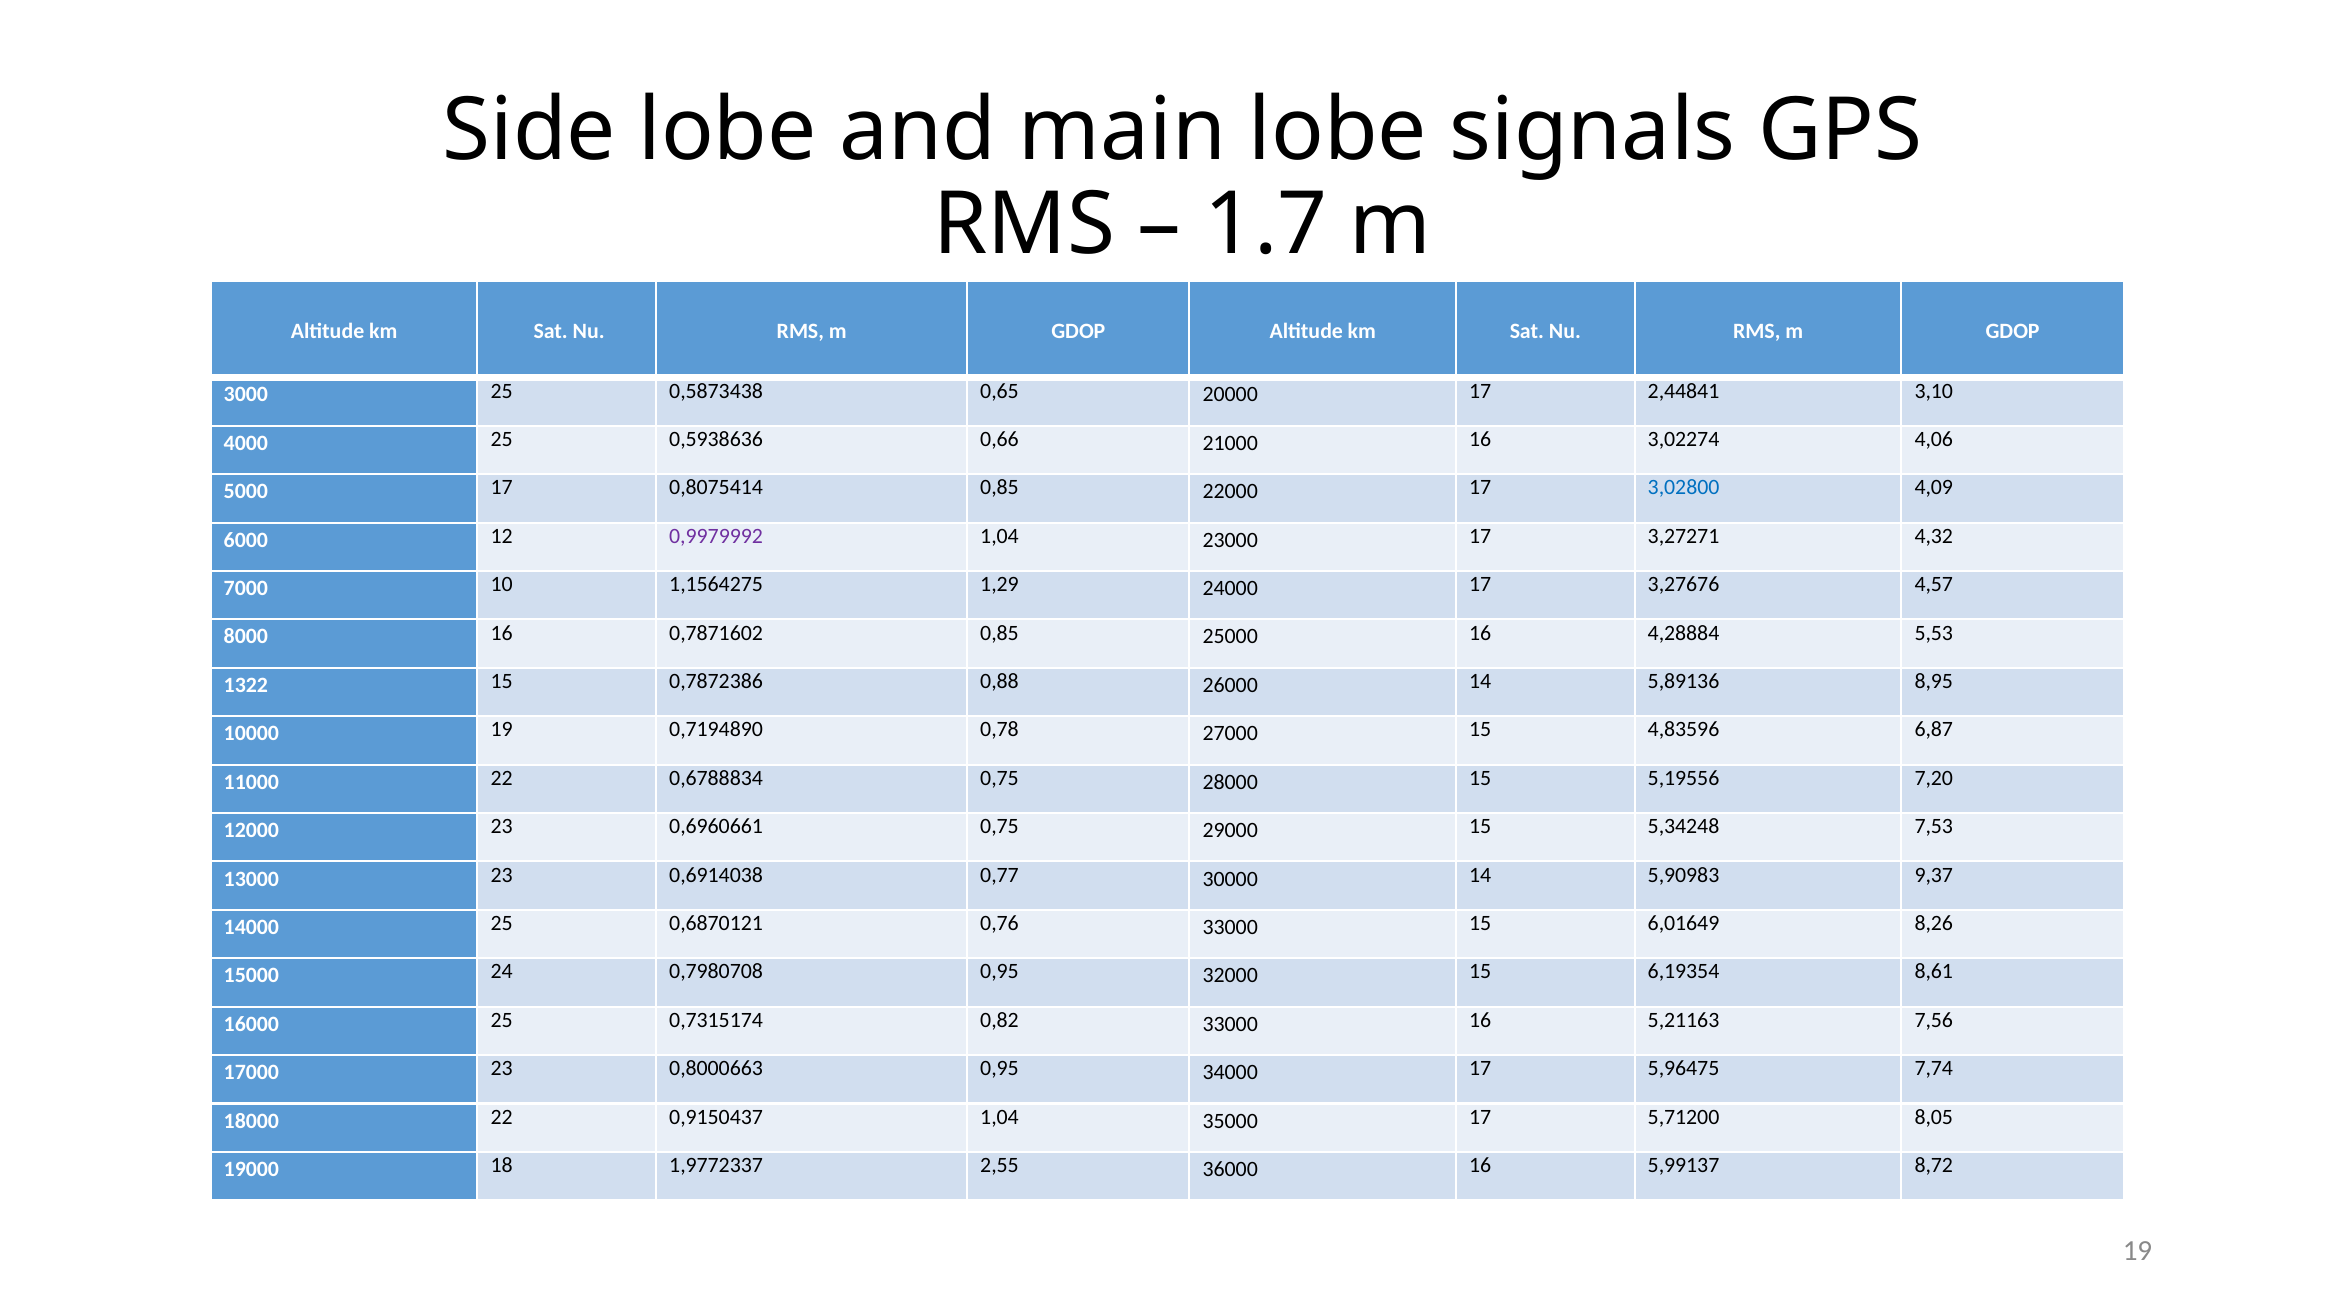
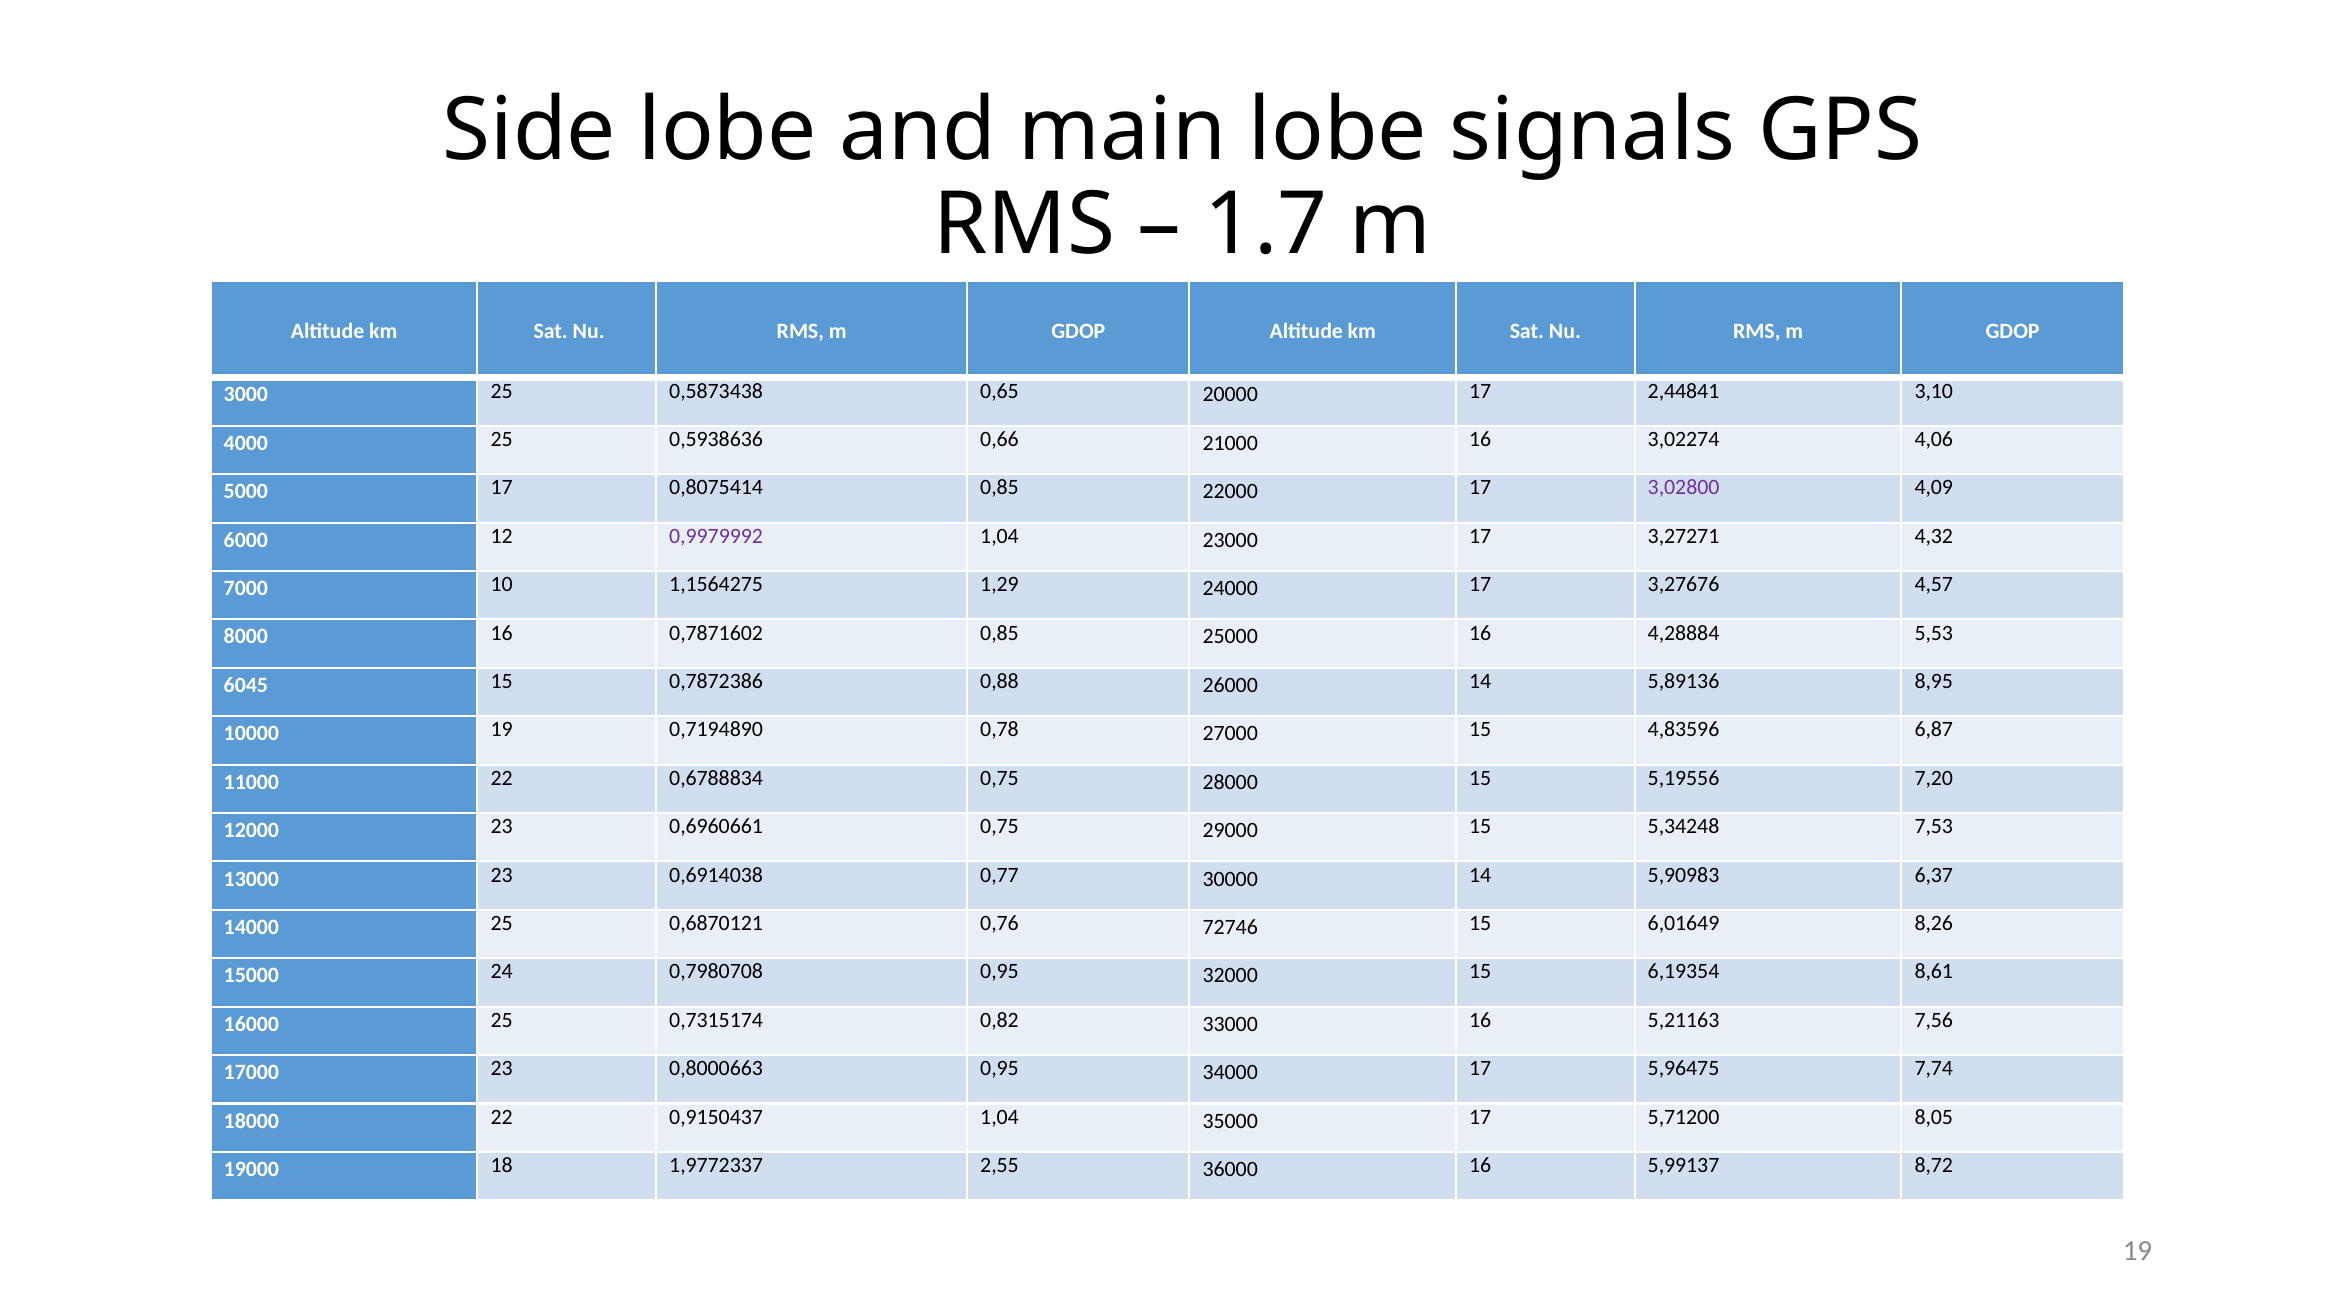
3,02800 colour: blue -> purple
1322: 1322 -> 6045
9,37: 9,37 -> 6,37
0,76 33000: 33000 -> 72746
